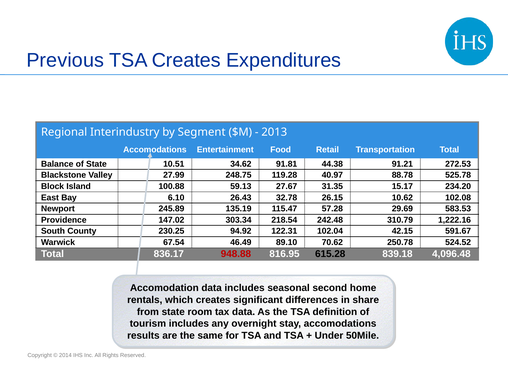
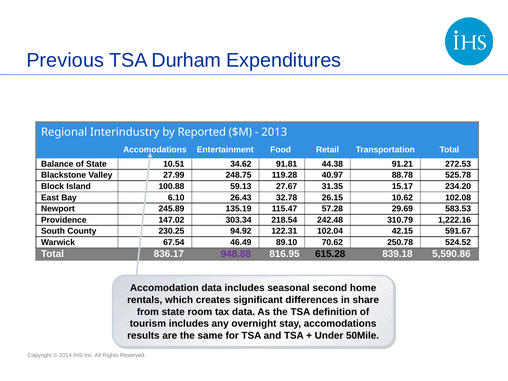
TSA Creates: Creates -> Durham
Segment: Segment -> Reported
948.88 colour: red -> purple
4,096.48: 4,096.48 -> 5,590.86
